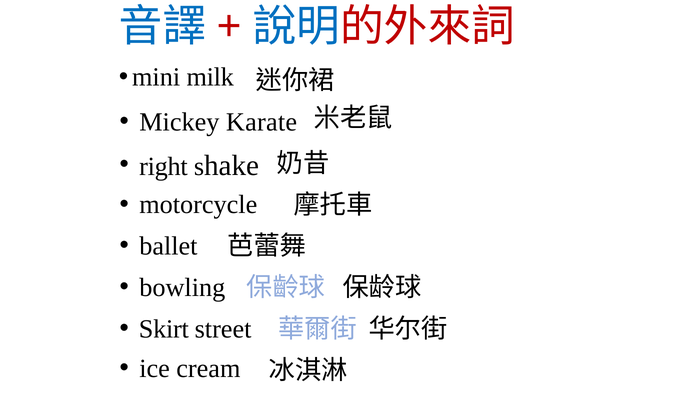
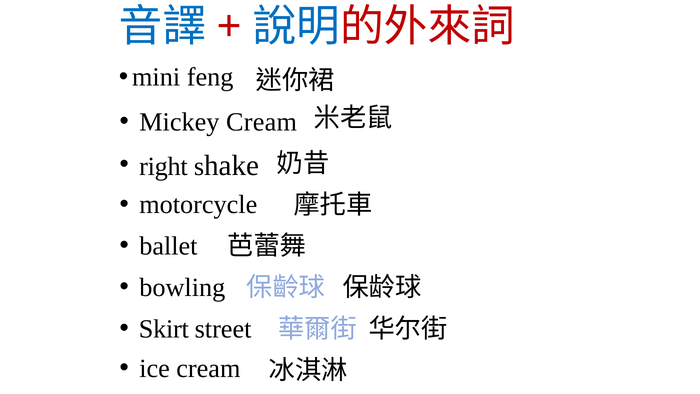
milk: milk -> feng
Mickey Karate: Karate -> Cream
